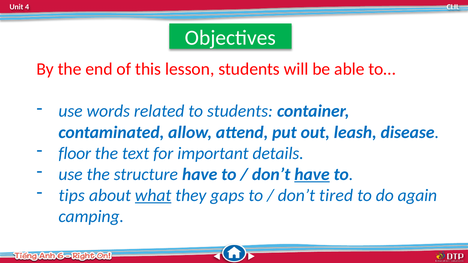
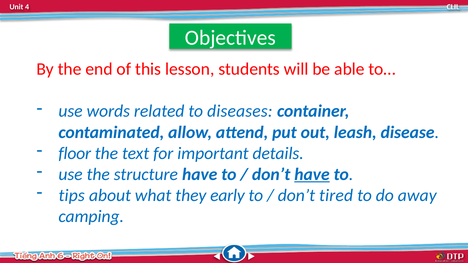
to students: students -> diseases
what underline: present -> none
gaps: gaps -> early
again: again -> away
